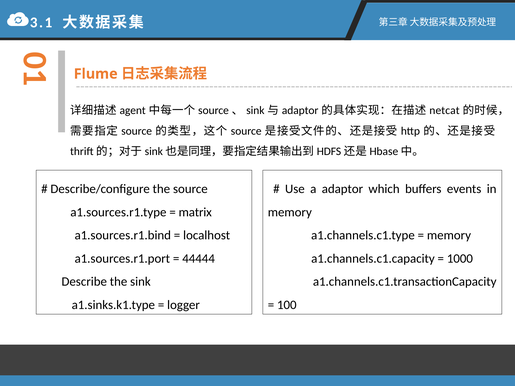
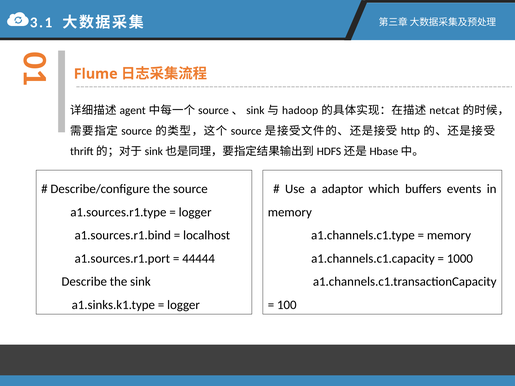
adaptor at (300, 110): adaptor -> hadoop
matrix at (195, 212): matrix -> logger
